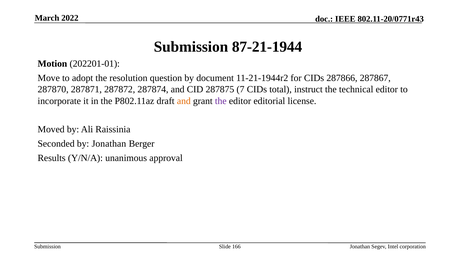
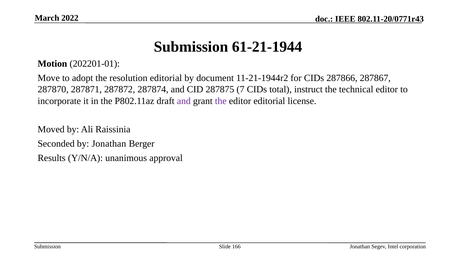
87-21-1944: 87-21-1944 -> 61-21-1944
resolution question: question -> editorial
and at (184, 101) colour: orange -> purple
